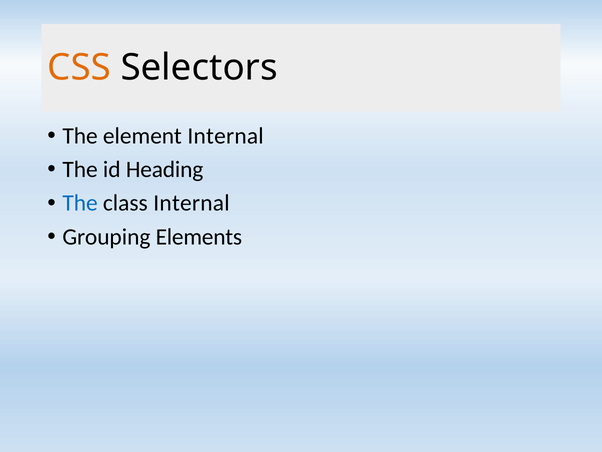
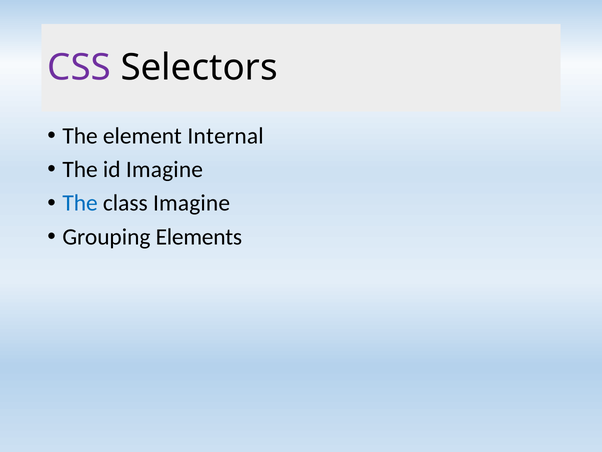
CSS colour: orange -> purple
id Heading: Heading -> Imagine
class Internal: Internal -> Imagine
